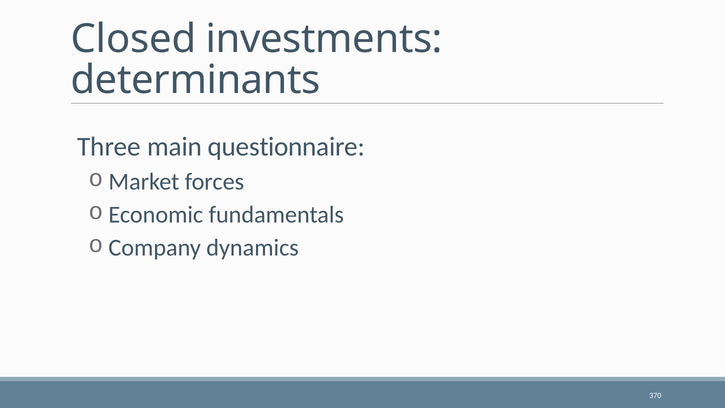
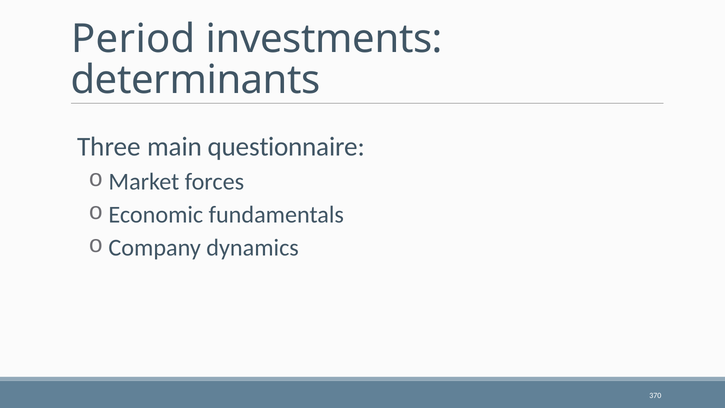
Closed: Closed -> Period
